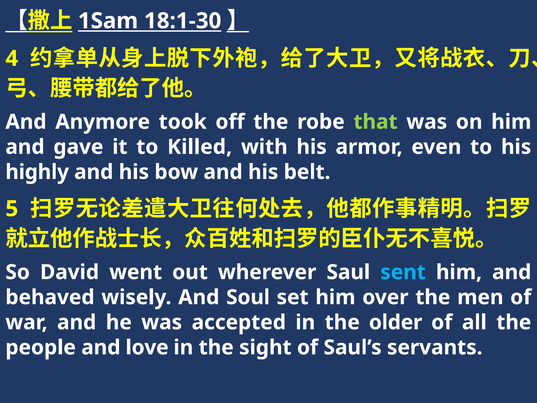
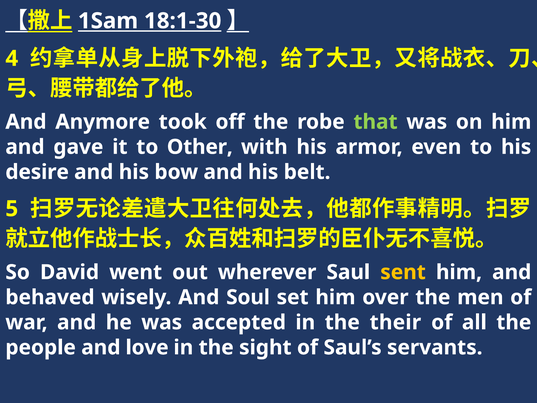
Killed: Killed -> Other
highly: highly -> desire
sent colour: light blue -> yellow
older: older -> their
